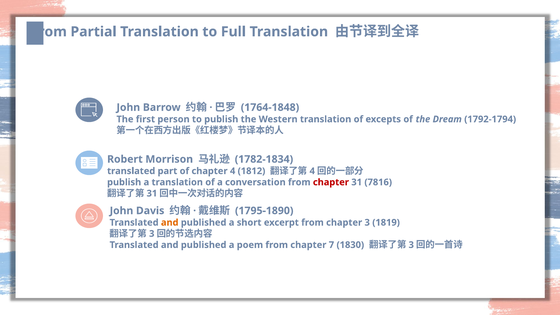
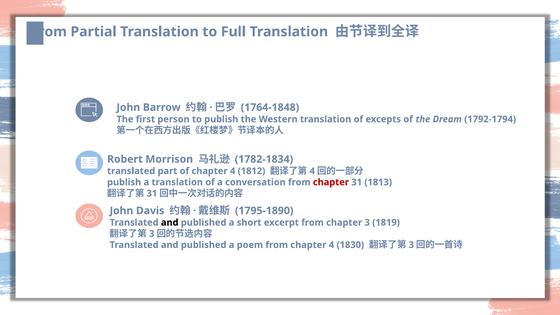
7816: 7816 -> 1813
and at (170, 223) colour: orange -> black
from chapter 7: 7 -> 4
